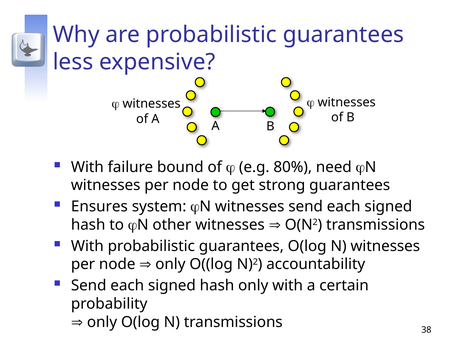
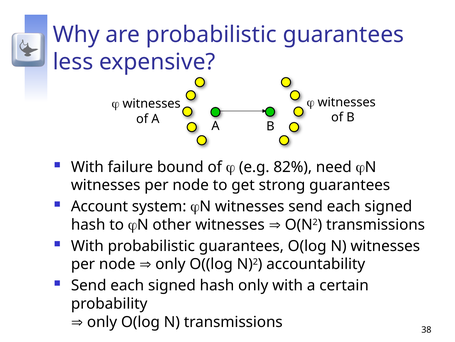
80%: 80% -> 82%
Ensures: Ensures -> Account
